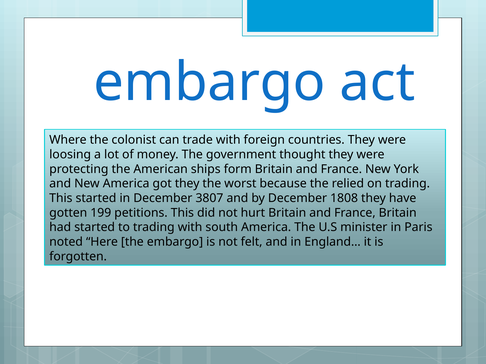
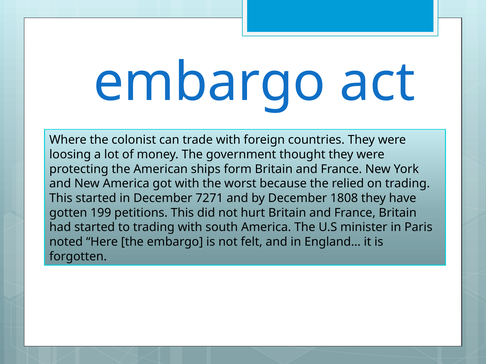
got they: they -> with
3807: 3807 -> 7271
